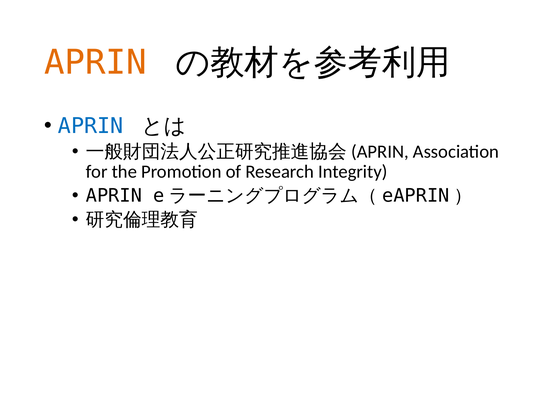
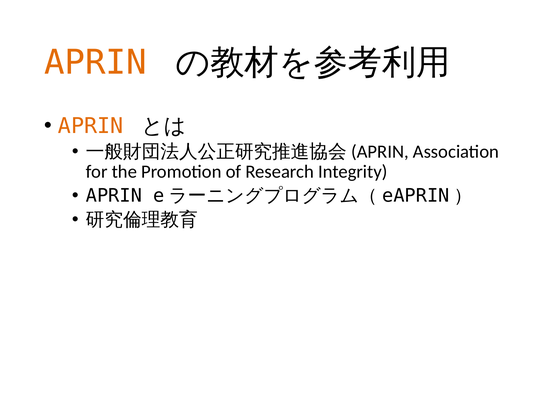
APRIN at (91, 126) colour: blue -> orange
